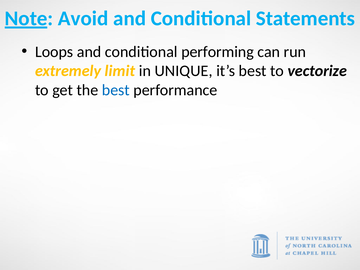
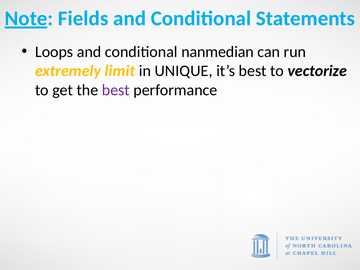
Avoid: Avoid -> Fields
performing: performing -> nanmedian
best at (116, 90) colour: blue -> purple
